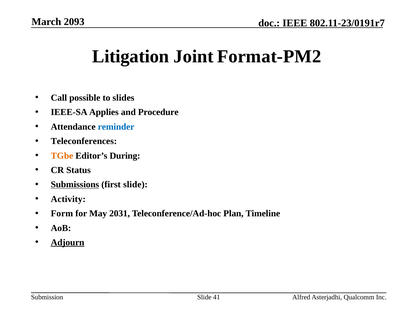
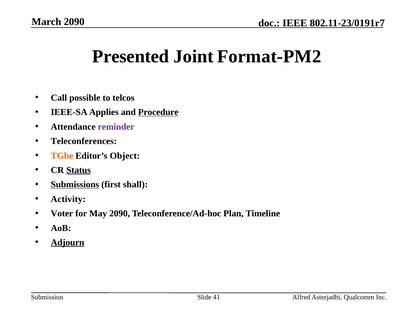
March 2093: 2093 -> 2090
Litigation: Litigation -> Presented
slides: slides -> telcos
Procedure underline: none -> present
reminder colour: blue -> purple
During: During -> Object
Status underline: none -> present
first slide: slide -> shall
Form: Form -> Voter
May 2031: 2031 -> 2090
